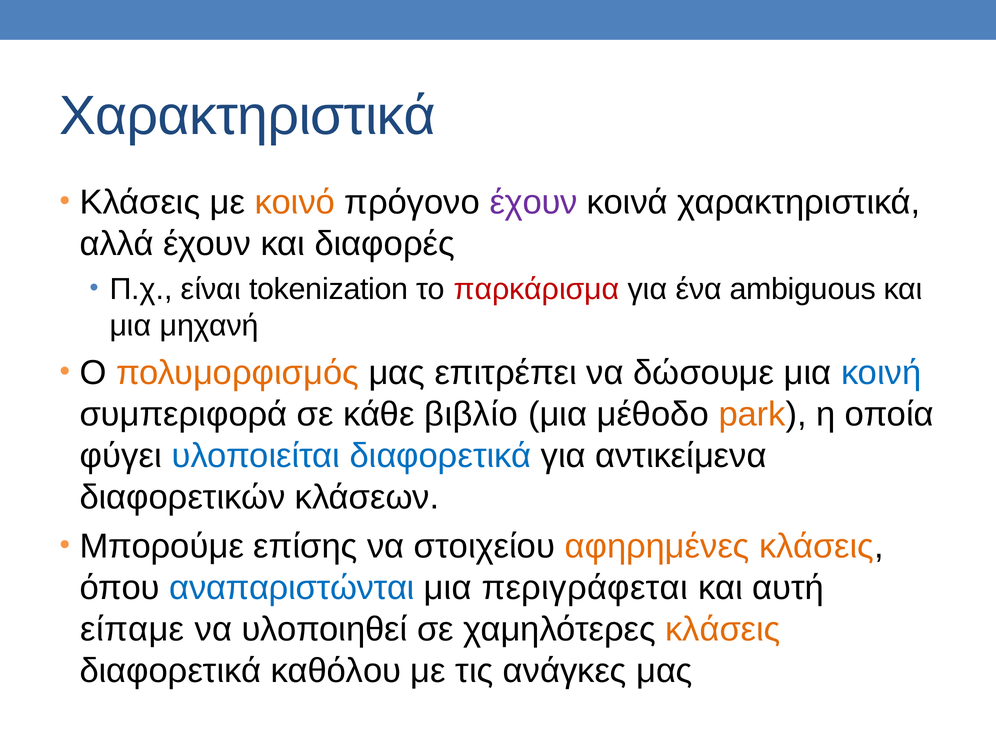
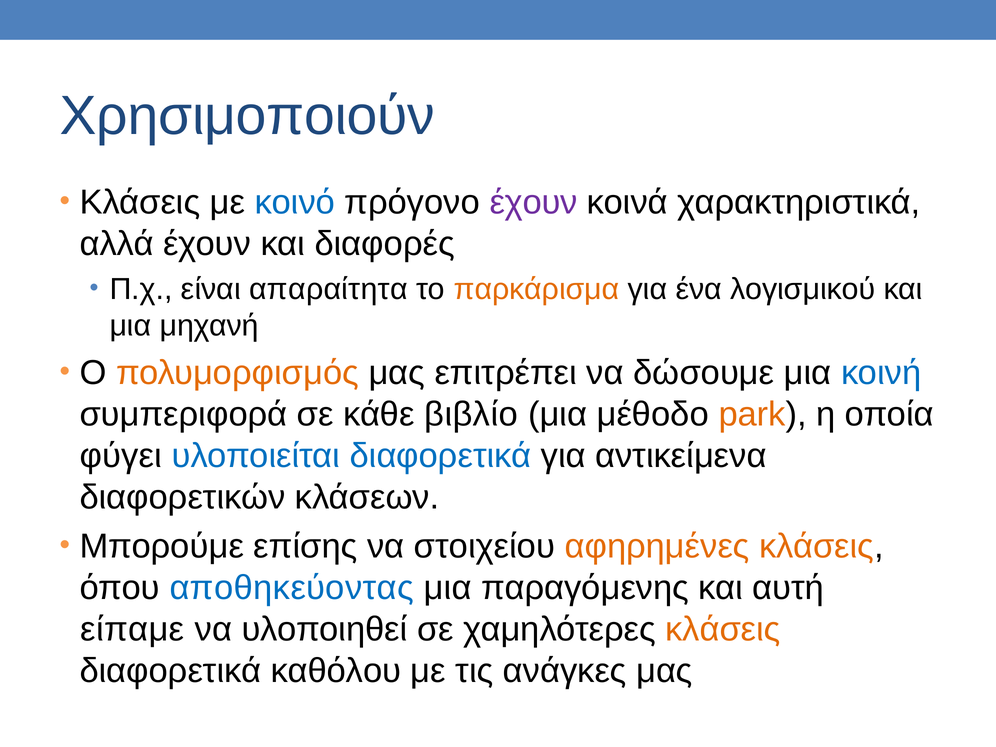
Χαρακτηριστικά at (247, 116): Χαρακτηριστικά -> Χρησιμοποιούν
κοινό colour: orange -> blue
tokenization: tokenization -> απαραίτητα
παρκάρισμα colour: red -> orange
ambiguous: ambiguous -> λογισμικού
αναπαριστώνται: αναπαριστώνται -> αποθηκεύοντας
περιγράφεται: περιγράφεται -> παραγόμενης
